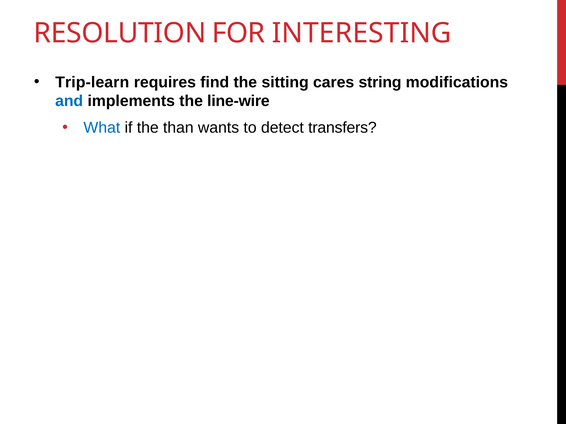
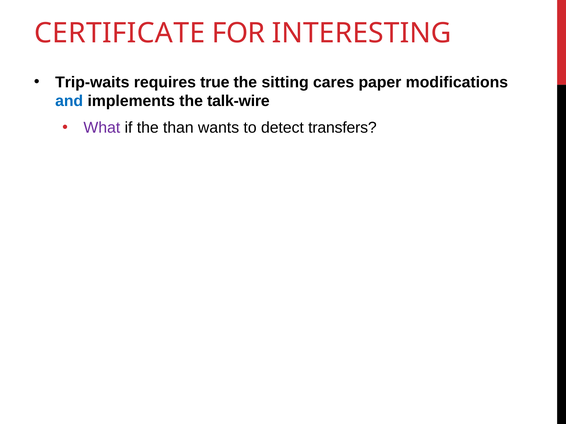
RESOLUTION: RESOLUTION -> CERTIFICATE
Trip-learn: Trip-learn -> Trip-waits
find: find -> true
string: string -> paper
line-wire: line-wire -> talk-wire
What colour: blue -> purple
